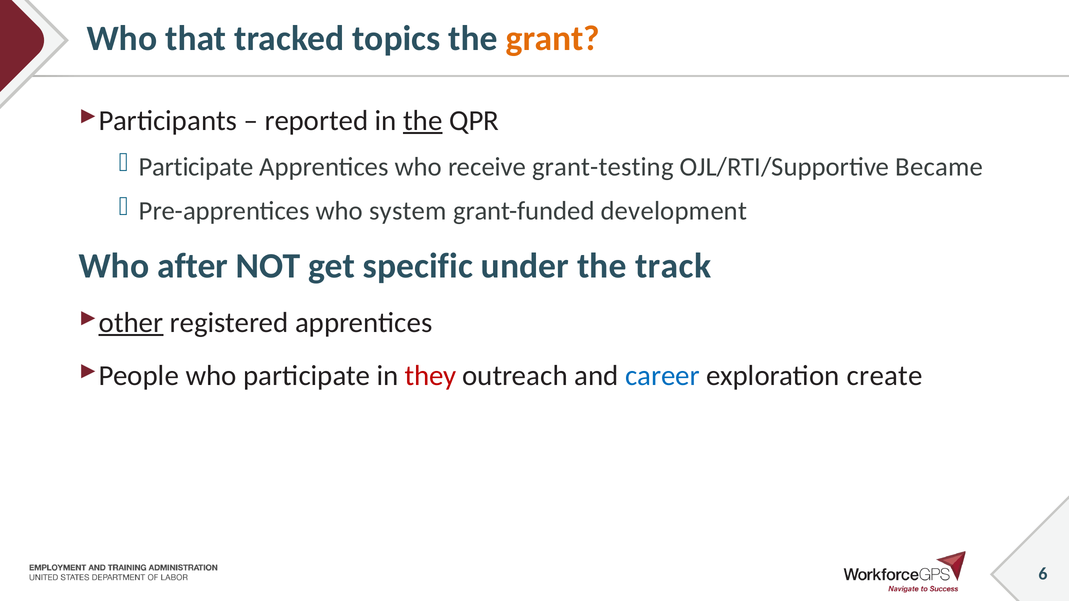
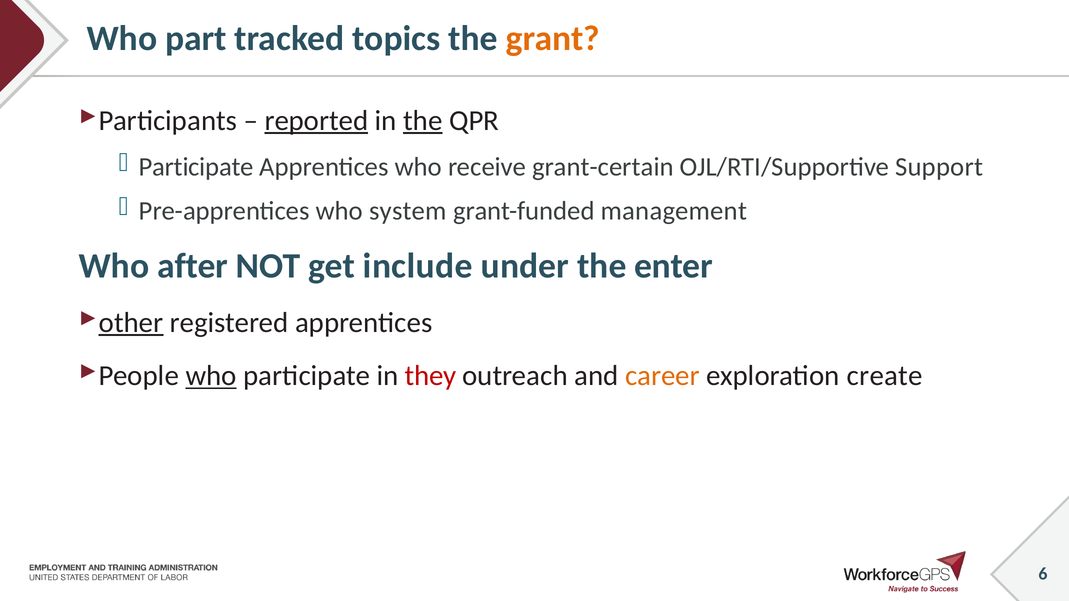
that: that -> part
reported underline: none -> present
grant-testing: grant-testing -> grant-certain
Became: Became -> Support
development: development -> management
specific: specific -> include
track: track -> enter
who at (211, 376) underline: none -> present
career colour: blue -> orange
